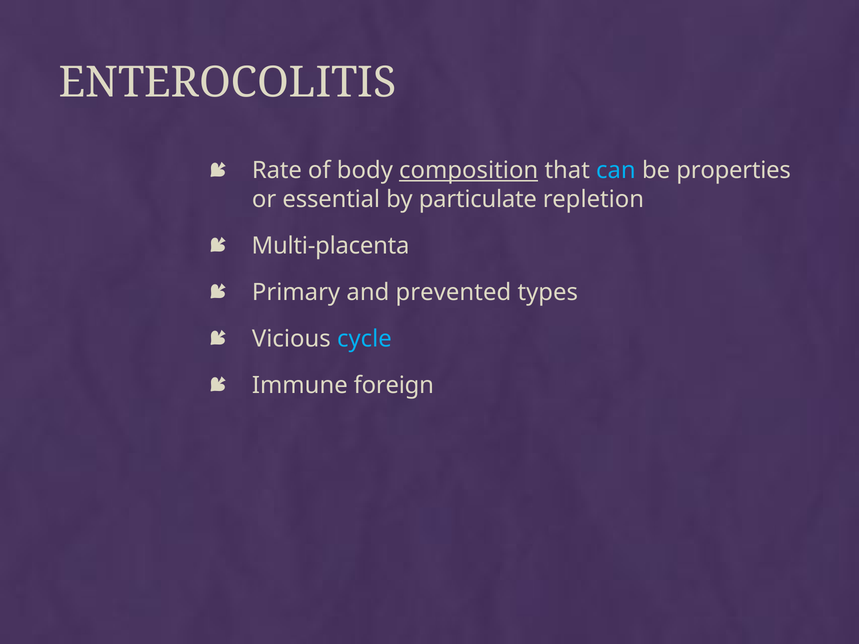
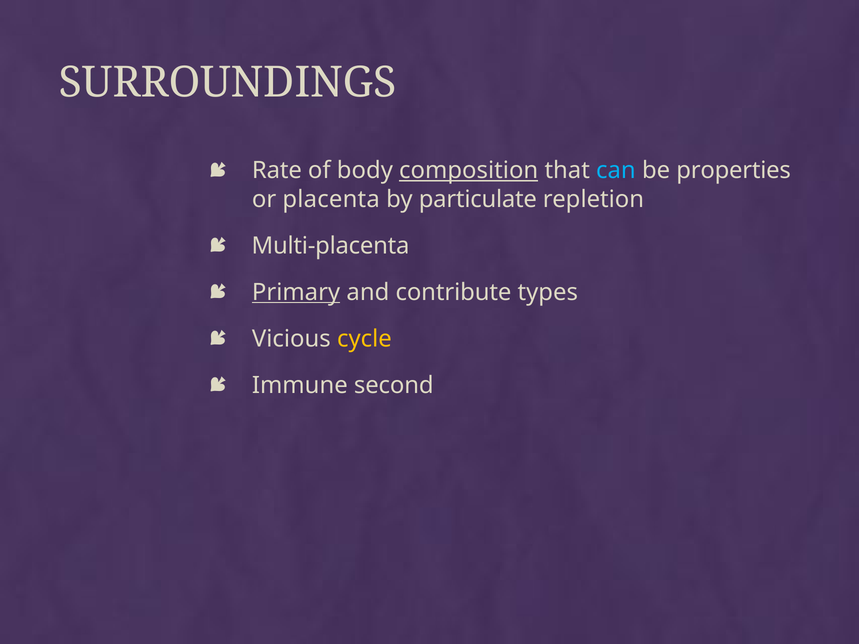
ENTEROCOLITIS: ENTEROCOLITIS -> SURROUNDINGS
essential: essential -> placenta
Primary underline: none -> present
prevented: prevented -> contribute
cycle colour: light blue -> yellow
foreign: foreign -> second
